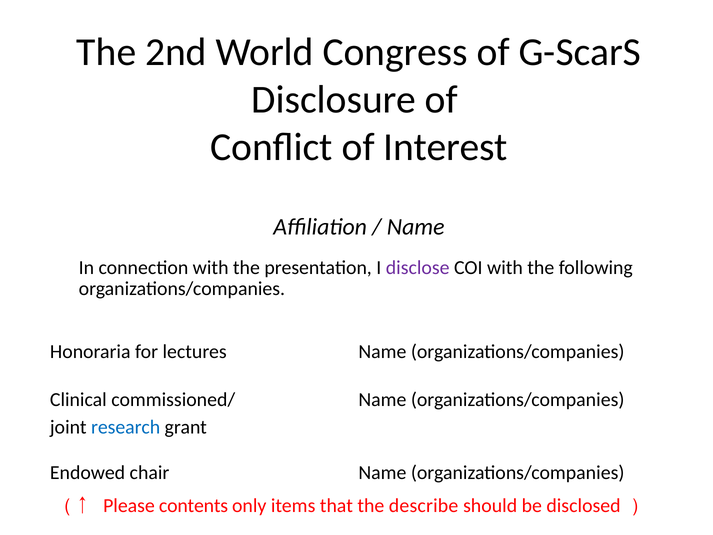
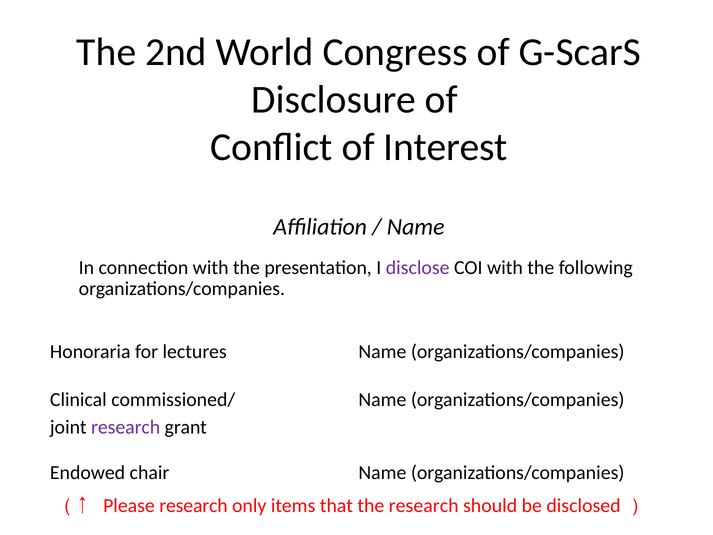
research at (126, 427) colour: blue -> purple
Please contents: contents -> research
the describe: describe -> research
